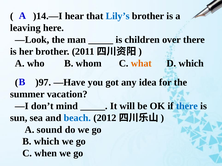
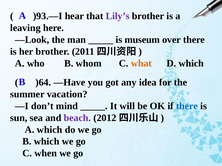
)14.—I: )14.—I -> )93.—I
Lily’s colour: blue -> purple
children: children -> museum
)97: )97 -> )64
beach colour: blue -> purple
A sound: sound -> which
